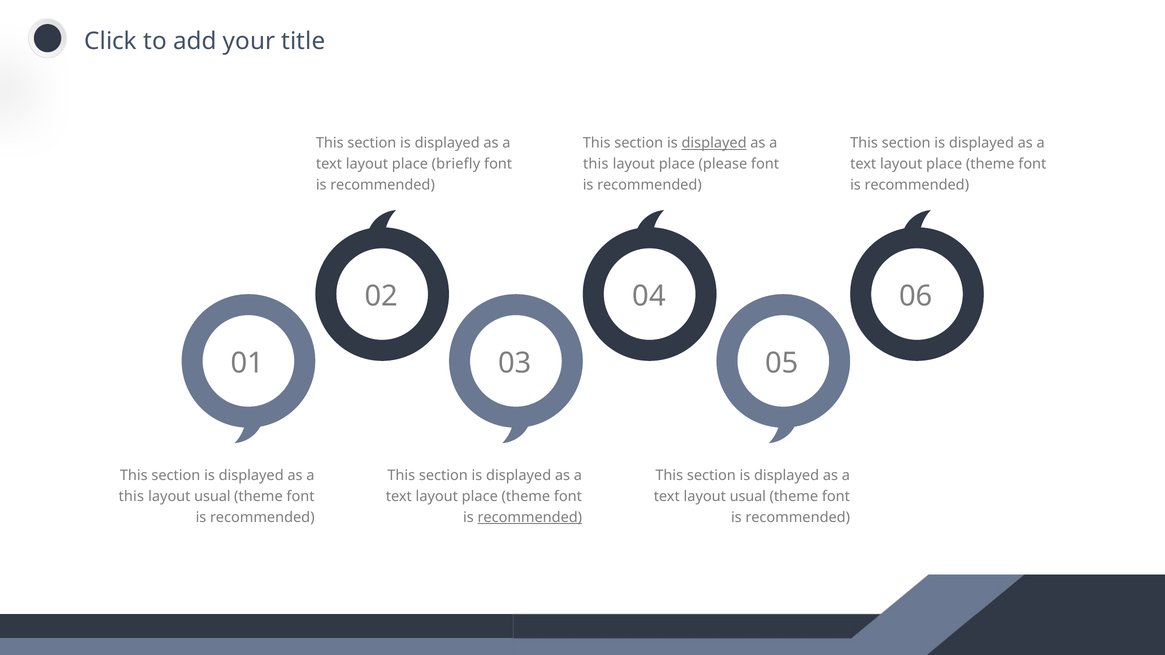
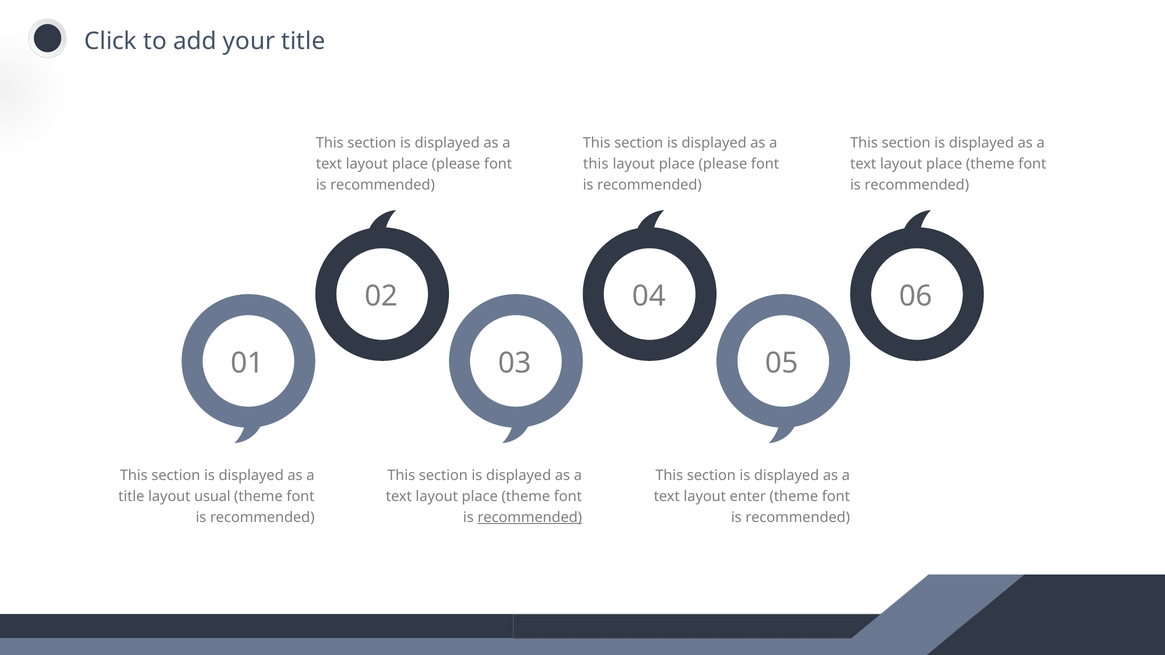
displayed at (714, 143) underline: present -> none
text layout place briefly: briefly -> please
this at (131, 497): this -> title
text layout usual: usual -> enter
